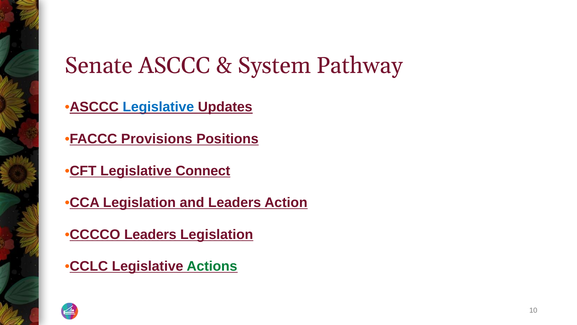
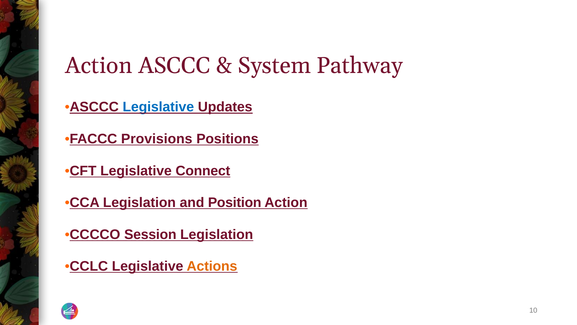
Senate at (99, 65): Senate -> Action
and Leaders: Leaders -> Position
CCCCO Leaders: Leaders -> Session
Actions colour: green -> orange
